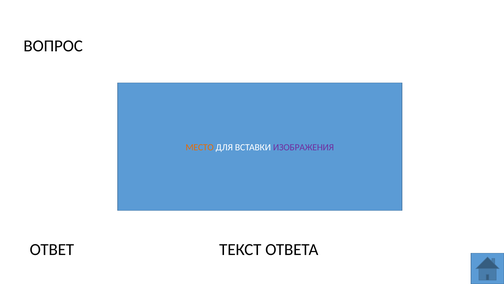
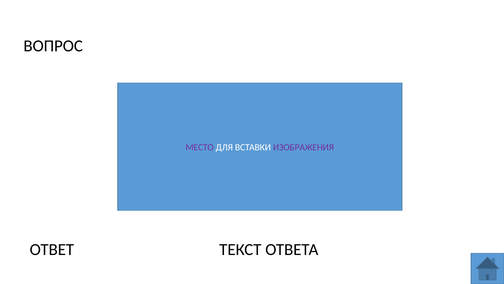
МЕСТО colour: orange -> purple
